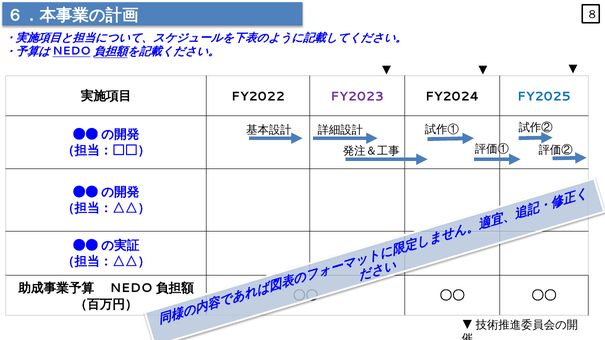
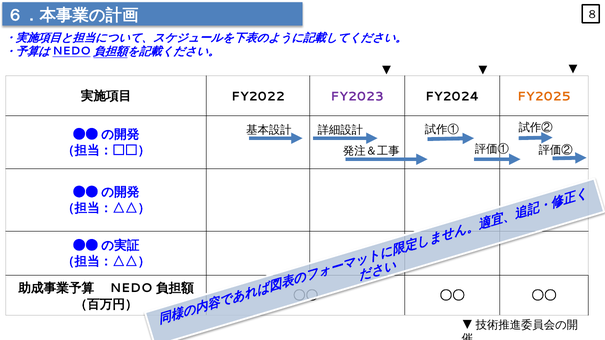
FY2025 colour: blue -> orange
